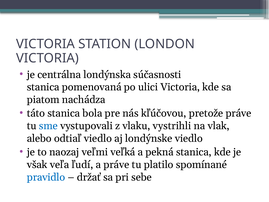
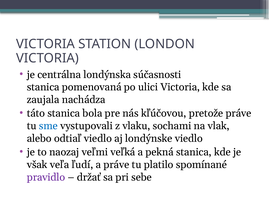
piatom: piatom -> zaujala
vystrihli: vystrihli -> sochami
pravidlo colour: blue -> purple
